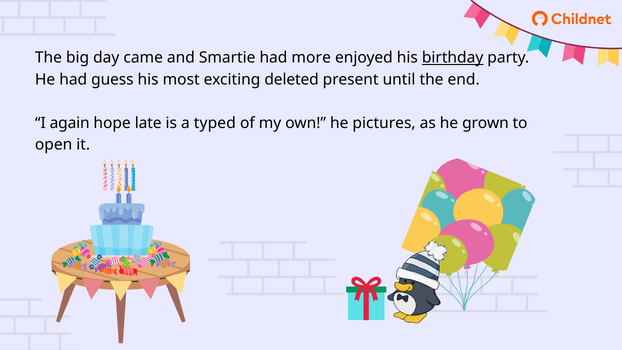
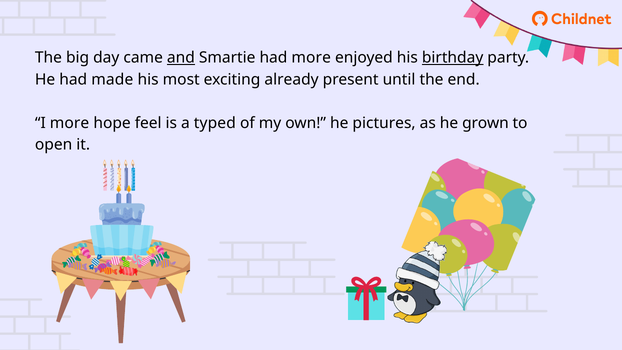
and underline: none -> present
guess: guess -> made
deleted: deleted -> already
I again: again -> more
late: late -> feel
